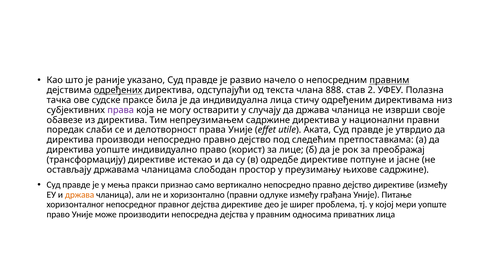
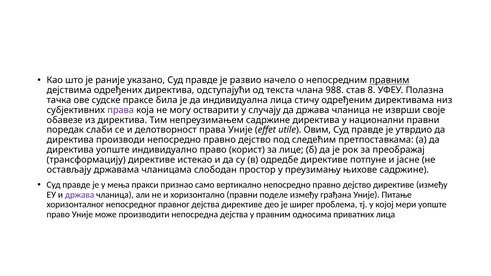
одређених underline: present -> none
888: 888 -> 988
2: 2 -> 8
Аката: Аката -> Овим
држава at (80, 195) colour: orange -> purple
одлуке: одлуке -> поделе
